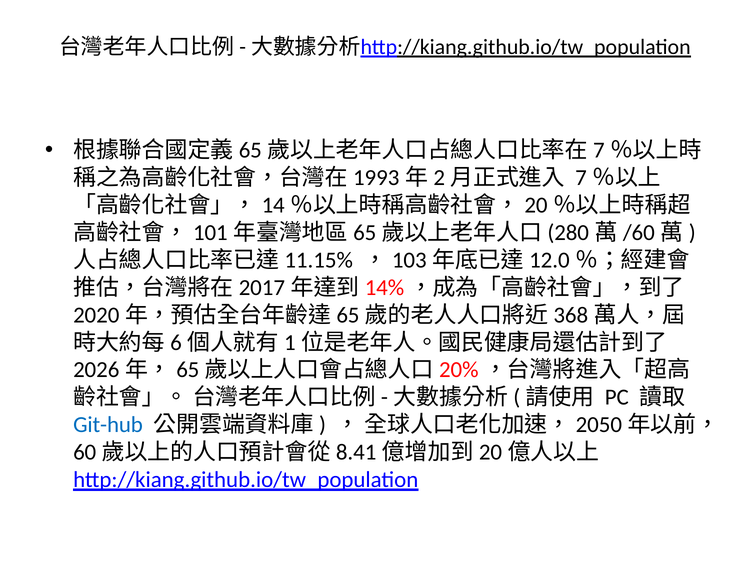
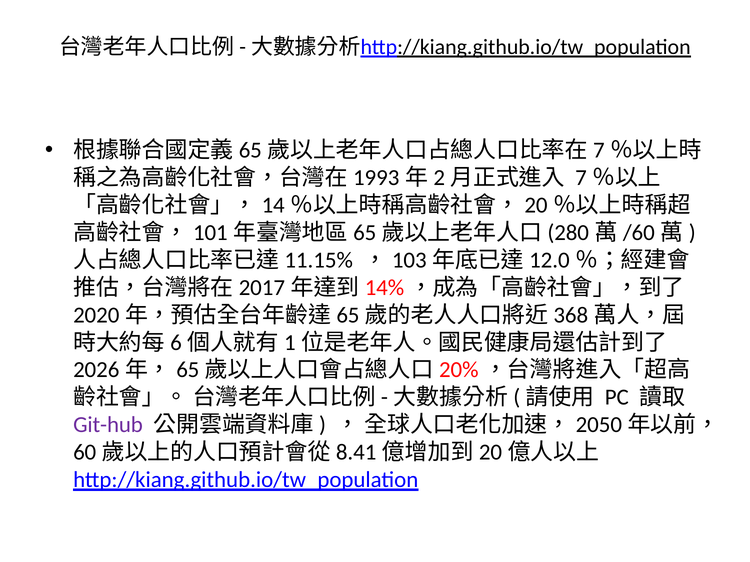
Git-hub colour: blue -> purple
